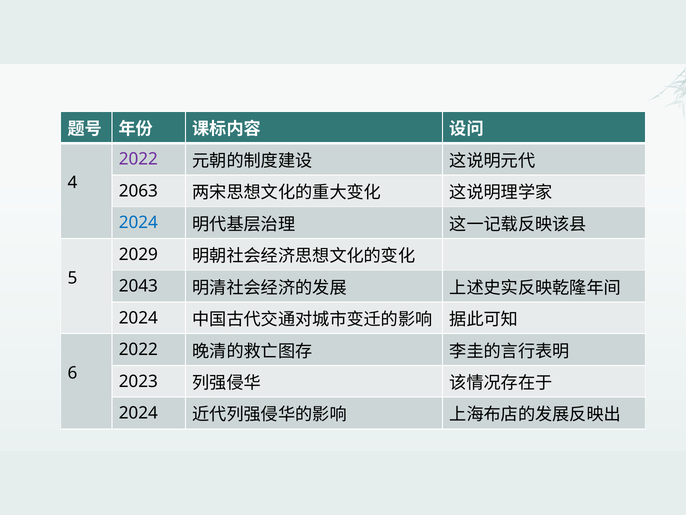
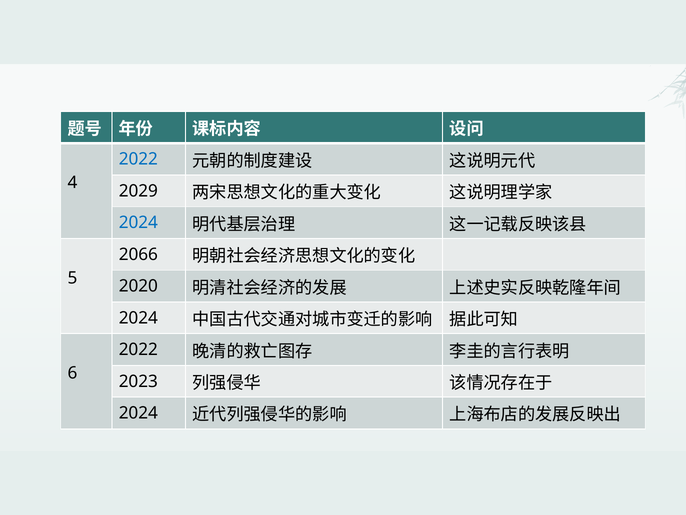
2022 at (138, 159) colour: purple -> blue
2063: 2063 -> 2029
2029: 2029 -> 2066
2043: 2043 -> 2020
